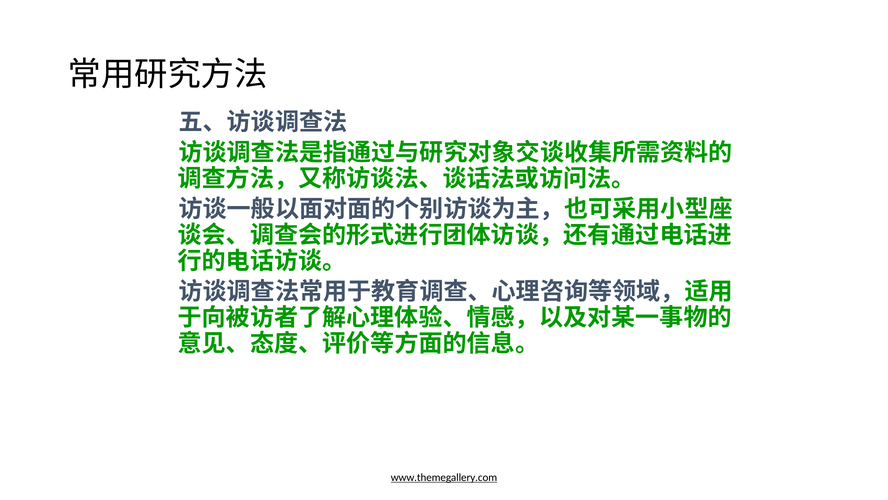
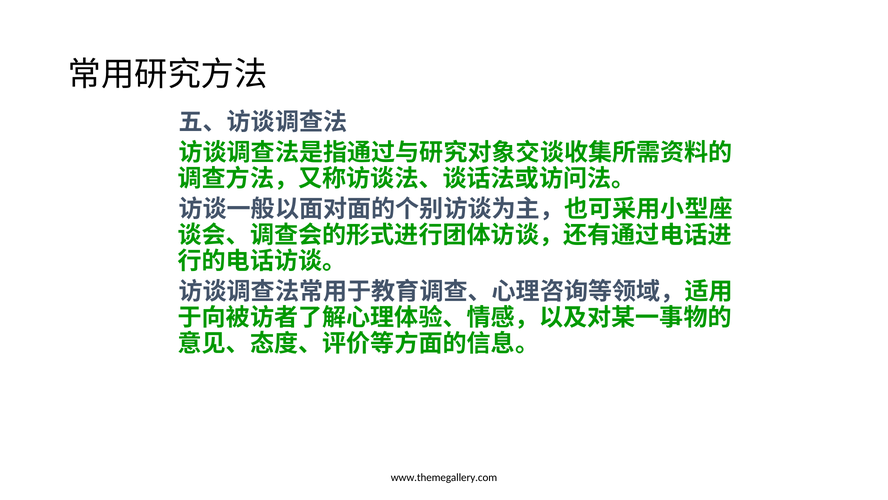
www.themegallery.com underline: present -> none
